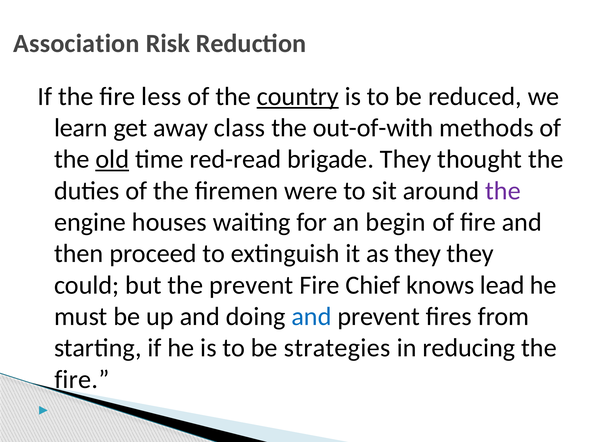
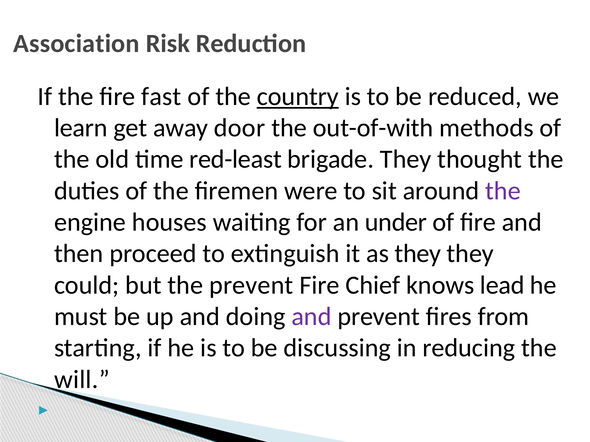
less: less -> fast
class: class -> door
old underline: present -> none
red-read: red-read -> red-least
begin: begin -> under
and at (311, 317) colour: blue -> purple
strategies: strategies -> discussing
fire at (82, 380): fire -> will
